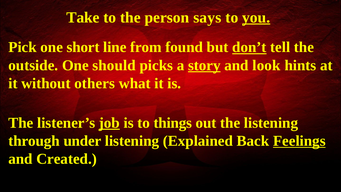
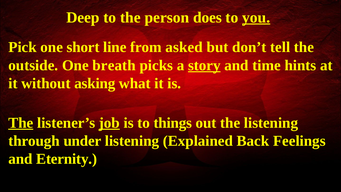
Take: Take -> Deep
says: says -> does
found: found -> asked
don’t underline: present -> none
should: should -> breath
look: look -> time
others: others -> asking
The at (21, 123) underline: none -> present
Feelings underline: present -> none
Created: Created -> Eternity
